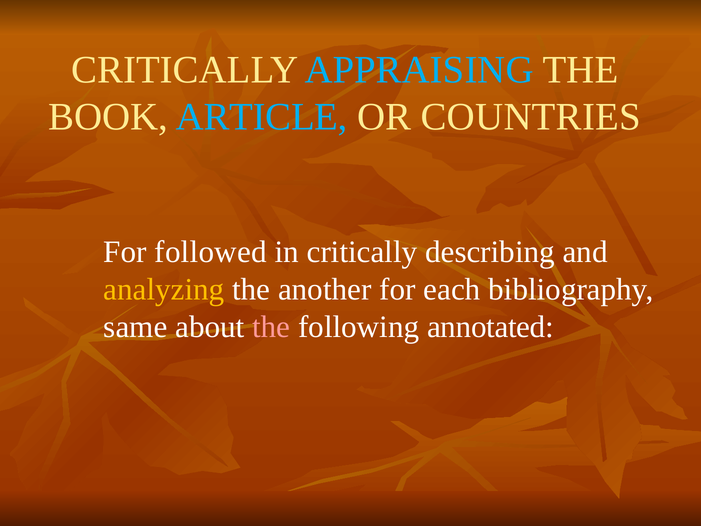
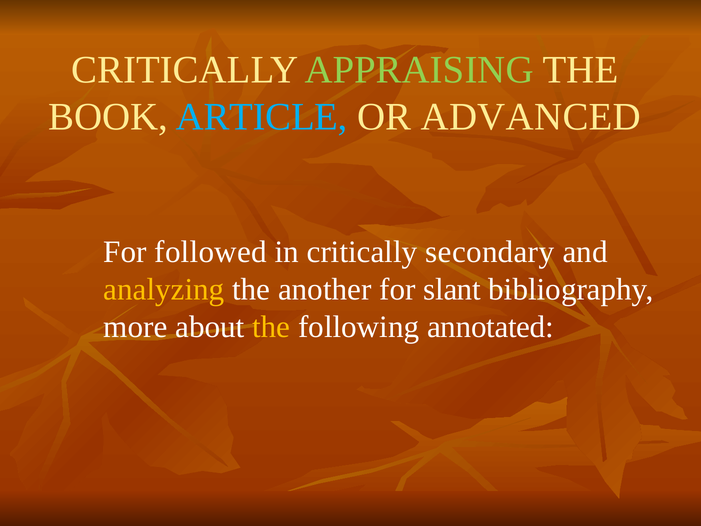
APPRAISING colour: light blue -> light green
COUNTRIES: COUNTRIES -> ADVANCED
describing: describing -> secondary
each: each -> slant
same: same -> more
the at (271, 327) colour: pink -> yellow
